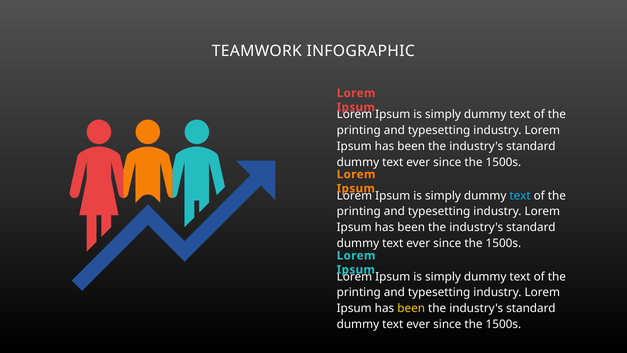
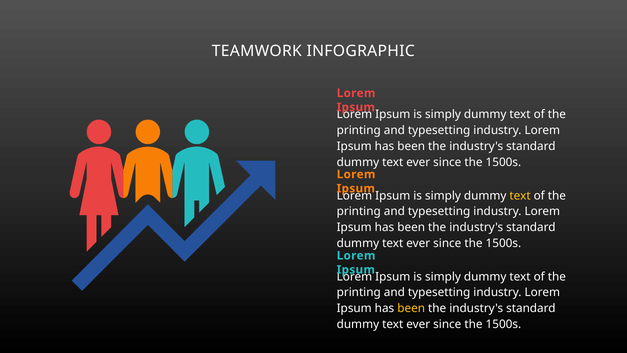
text at (520, 195) colour: light blue -> yellow
